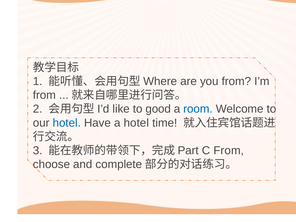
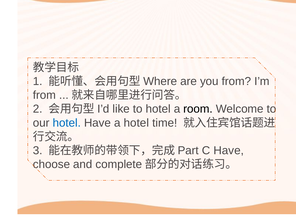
to good: good -> hotel
room colour: blue -> black
C From: From -> Have
